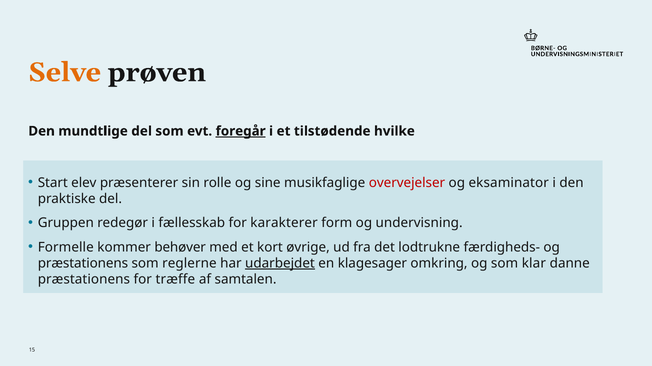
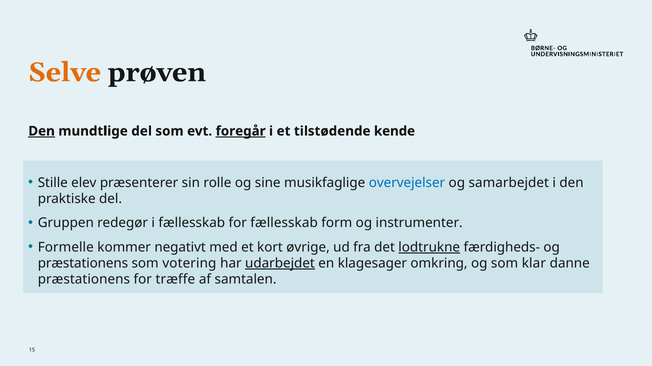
Den at (42, 131) underline: none -> present
hvilke: hvilke -> kende
Start: Start -> Stille
overvejelser colour: red -> blue
eksaminator: eksaminator -> samarbejdet
for karakterer: karakterer -> fællesskab
undervisning: undervisning -> instrumenter
behøver: behøver -> negativt
lodtrukne underline: none -> present
reglerne: reglerne -> votering
